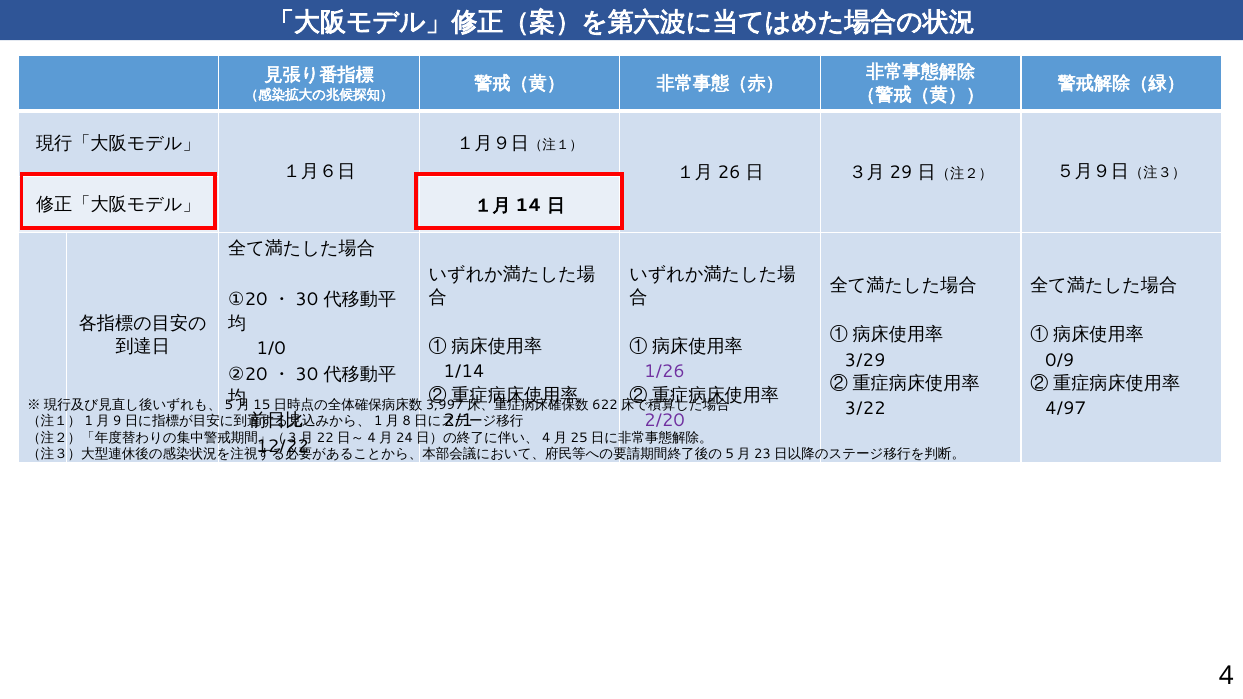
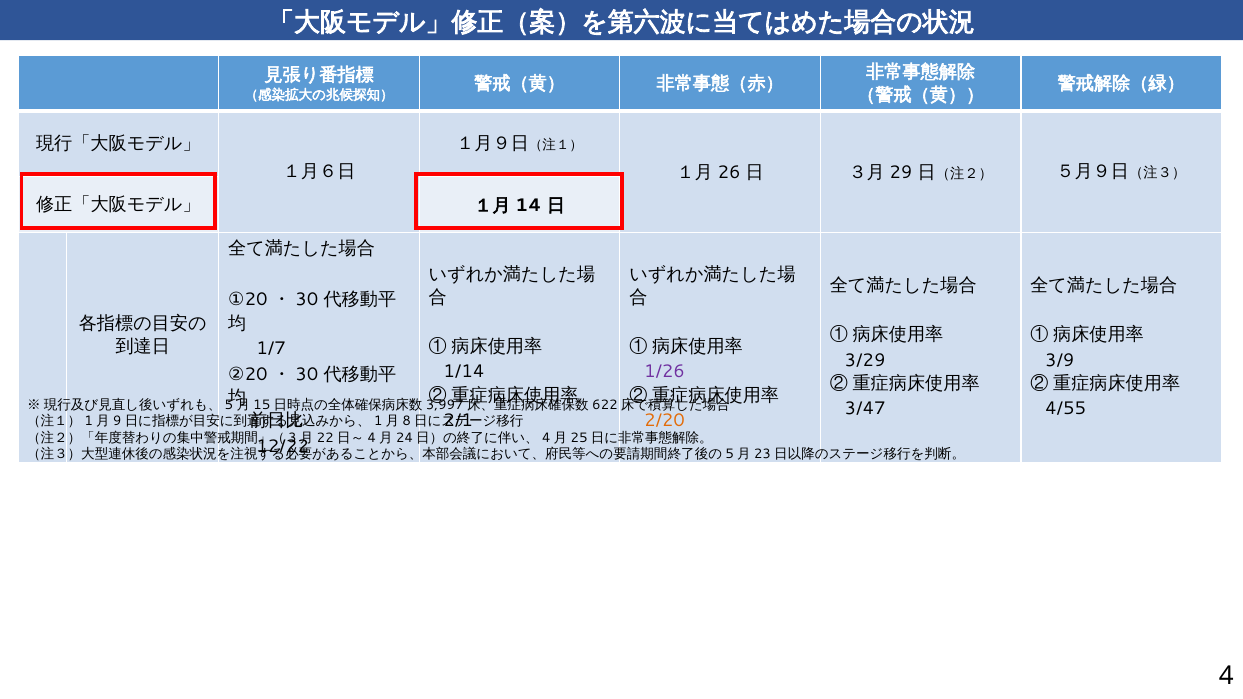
1/0: 1/0 -> 1/7
0/9: 0/9 -> 3/9
3/22: 3/22 -> 3/47
4/97: 4/97 -> 4/55
2/20 colour: purple -> orange
